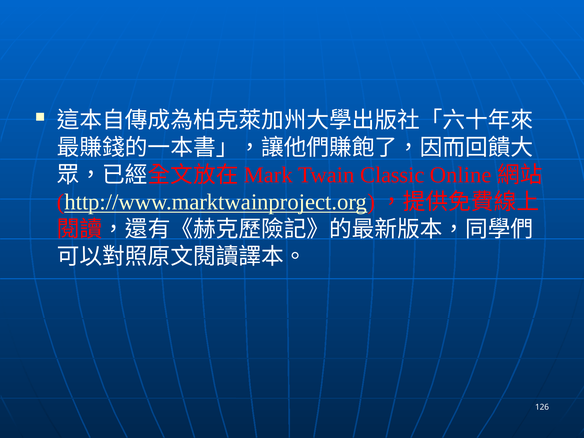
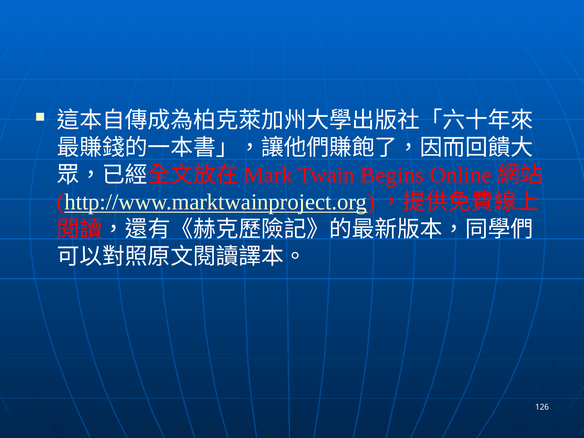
Classic: Classic -> Begins
